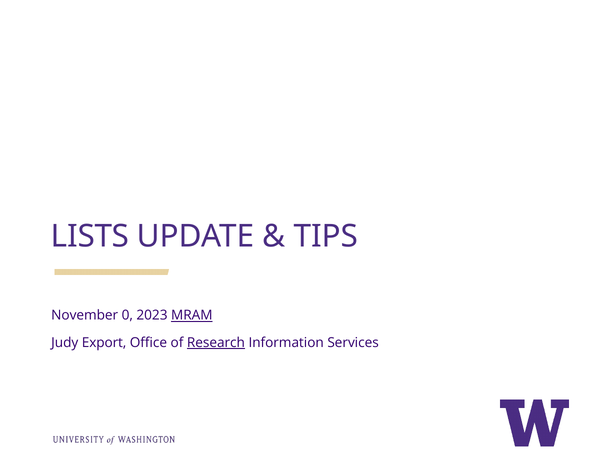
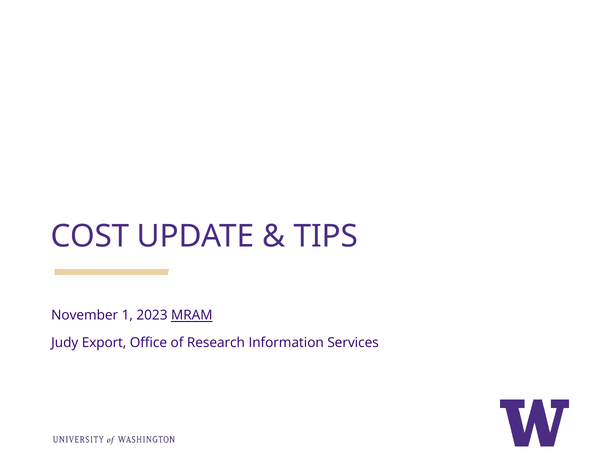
LISTS: LISTS -> COST
0: 0 -> 1
Research underline: present -> none
